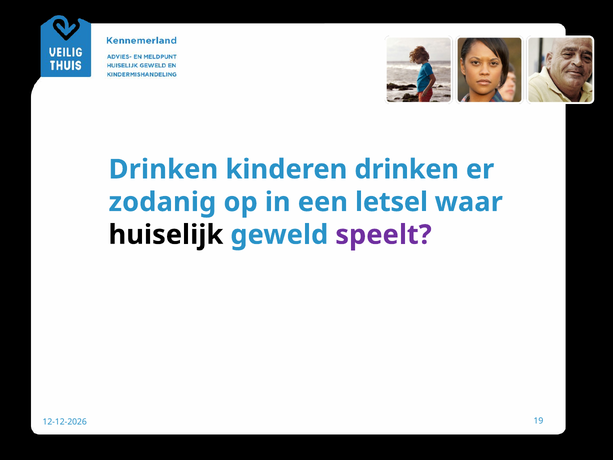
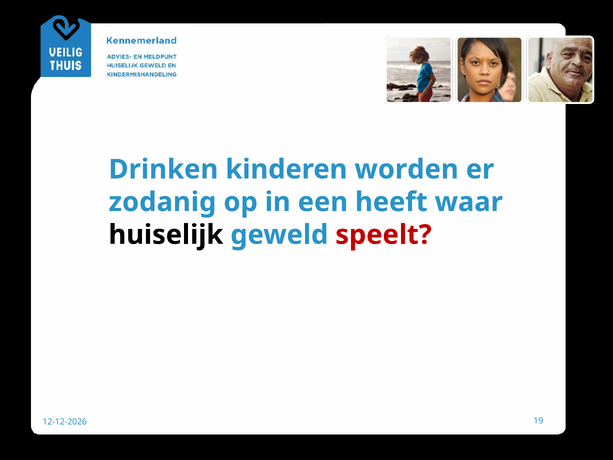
kinderen drinken: drinken -> worden
letsel: letsel -> heeft
speelt colour: purple -> red
